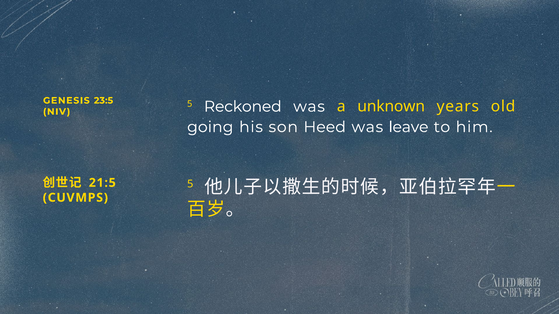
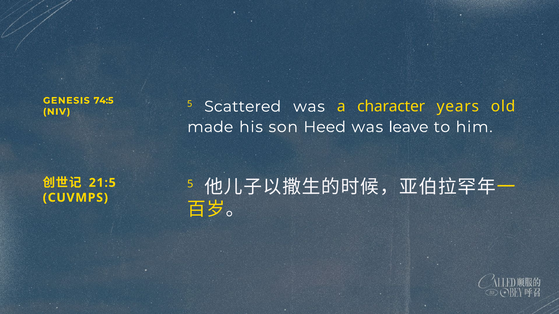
23:5: 23:5 -> 74:5
Reckoned: Reckoned -> Scattered
unknown: unknown -> character
going: going -> made
